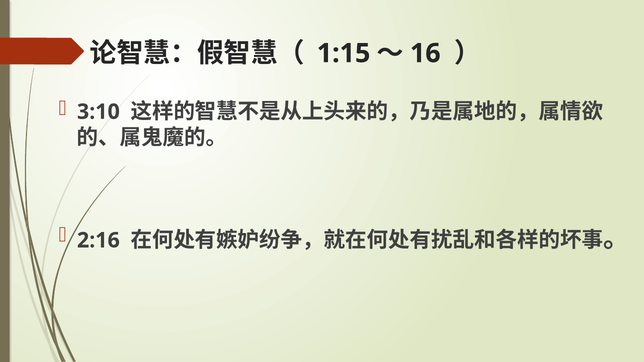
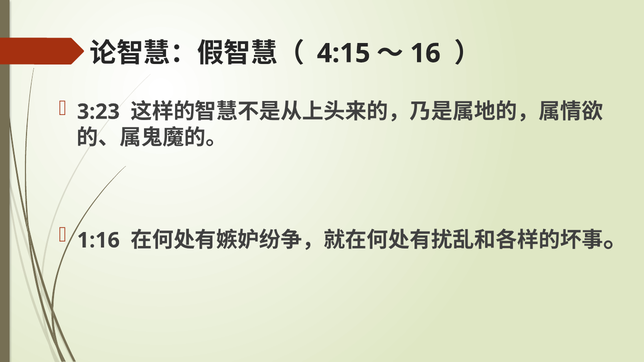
1:15: 1:15 -> 4:15
3:10: 3:10 -> 3:23
2:16: 2:16 -> 1:16
